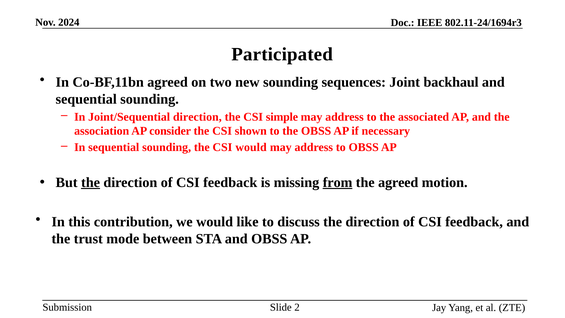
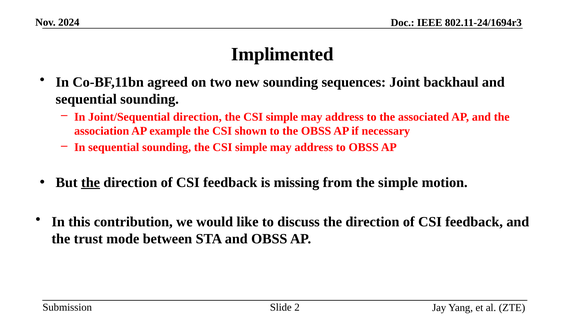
Participated: Participated -> Implimented
consider: consider -> example
sounding the CSI would: would -> simple
from underline: present -> none
the agreed: agreed -> simple
